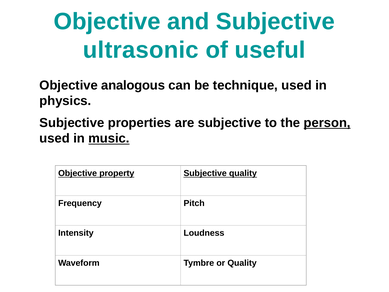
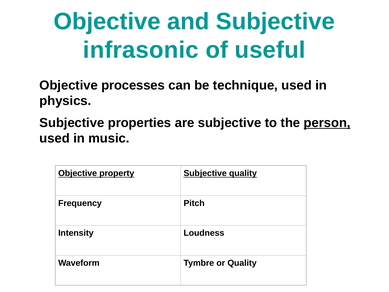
ultrasonic: ultrasonic -> infrasonic
analogous: analogous -> processes
music underline: present -> none
